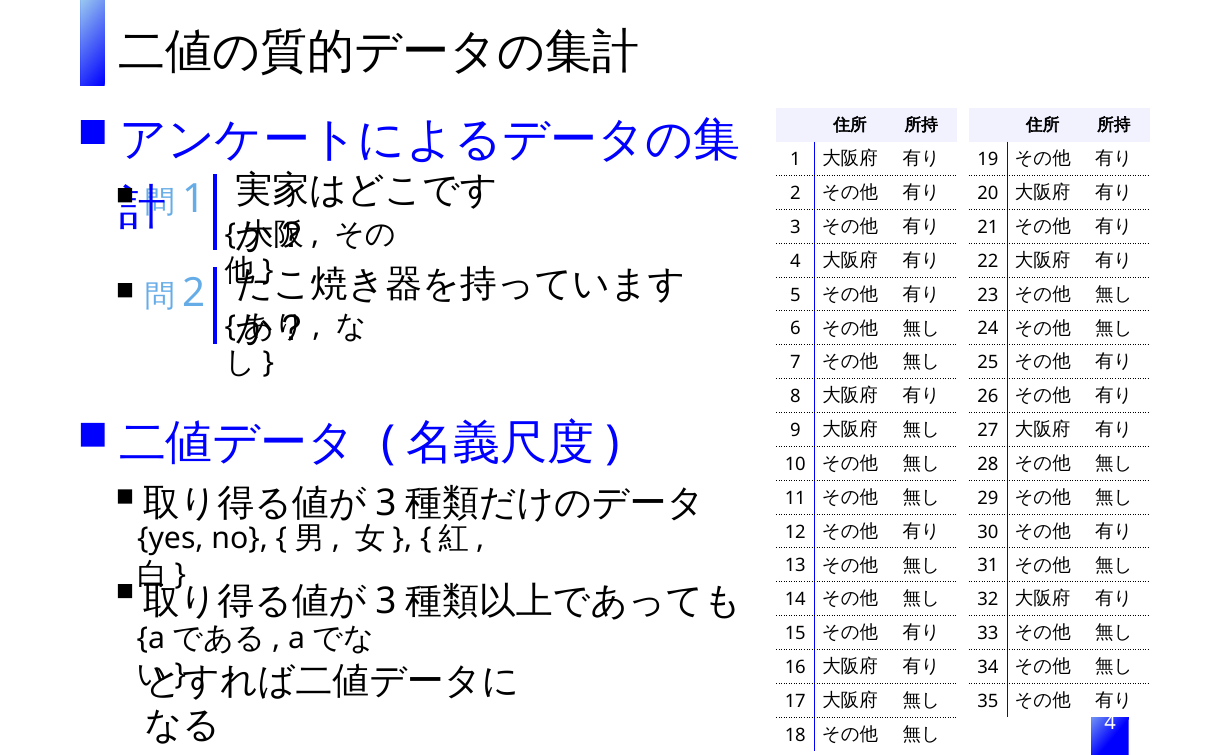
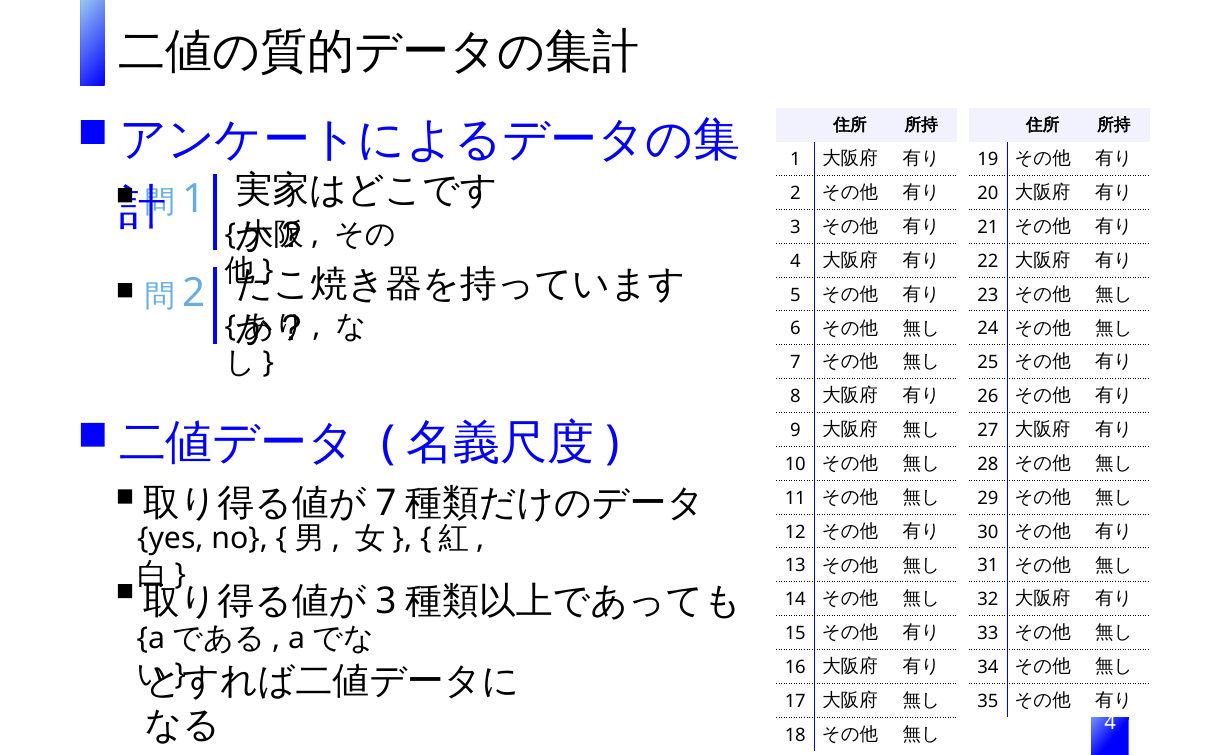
3 at (386, 504): 3 -> 7
